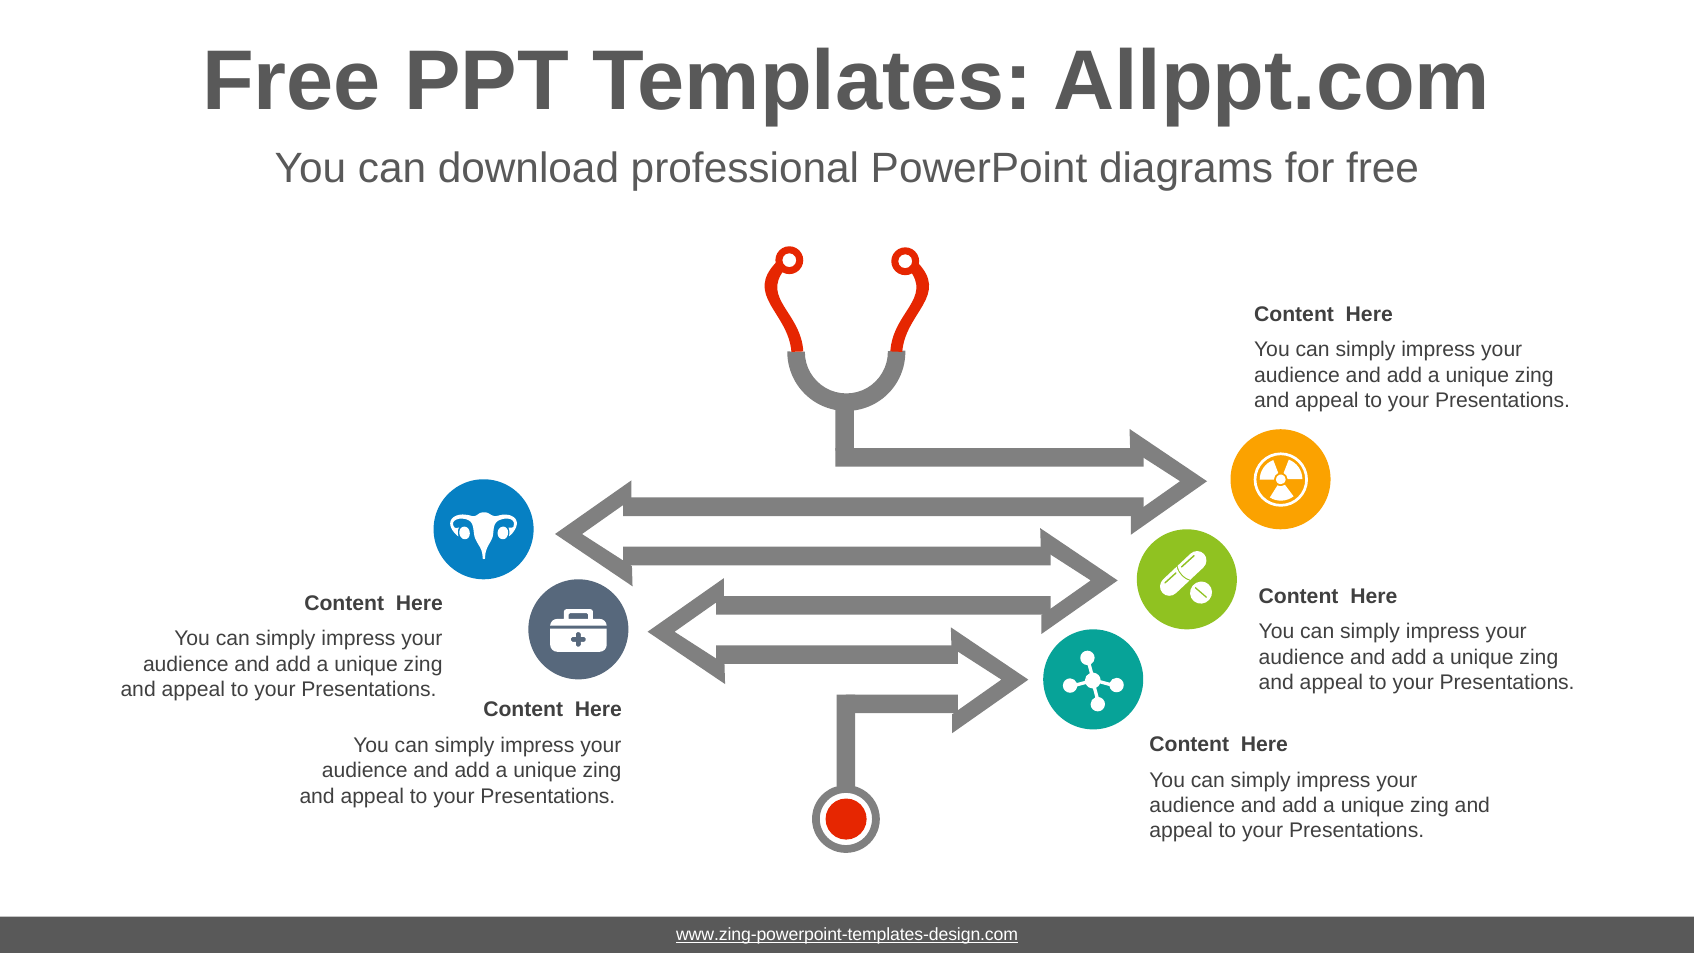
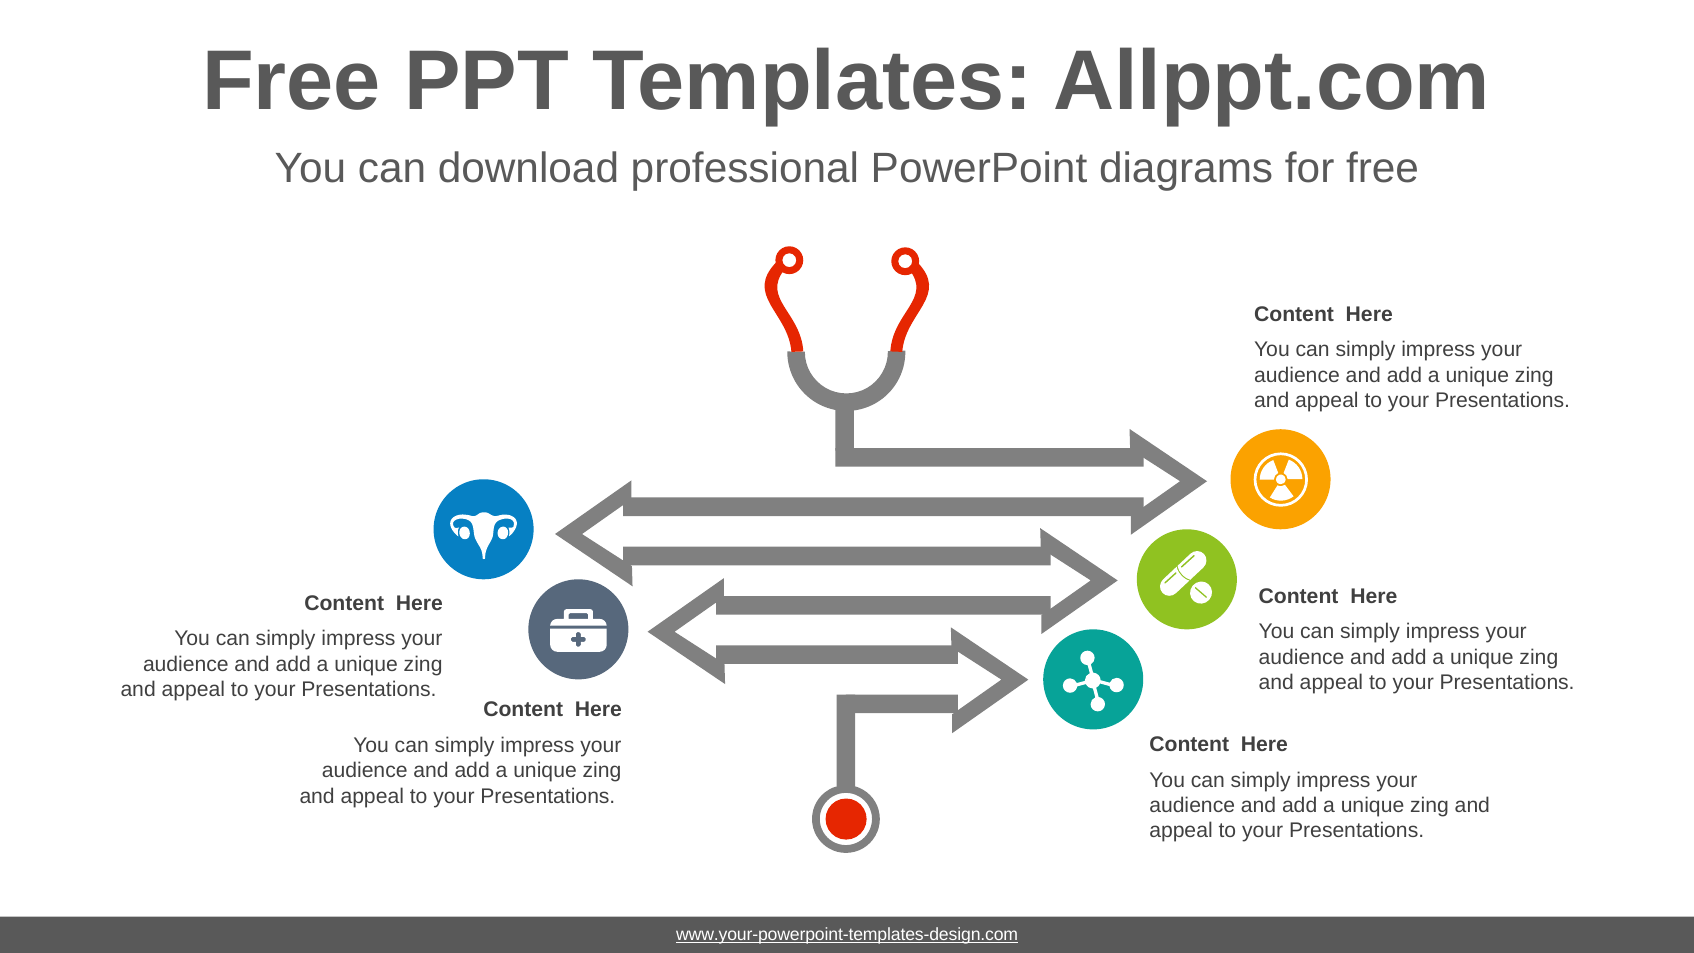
www.zing-powerpoint-templates-design.com: www.zing-powerpoint-templates-design.com -> www.your-powerpoint-templates-design.com
